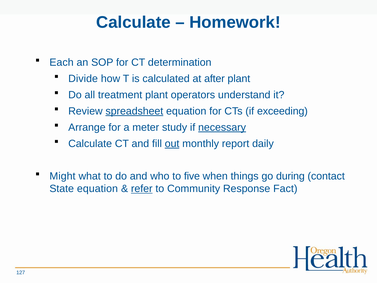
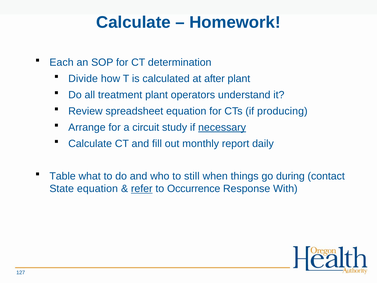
spreadsheet underline: present -> none
exceeding: exceeding -> producing
meter: meter -> circuit
out underline: present -> none
Might: Might -> Table
five: five -> still
Community: Community -> Occurrence
Fact: Fact -> With
